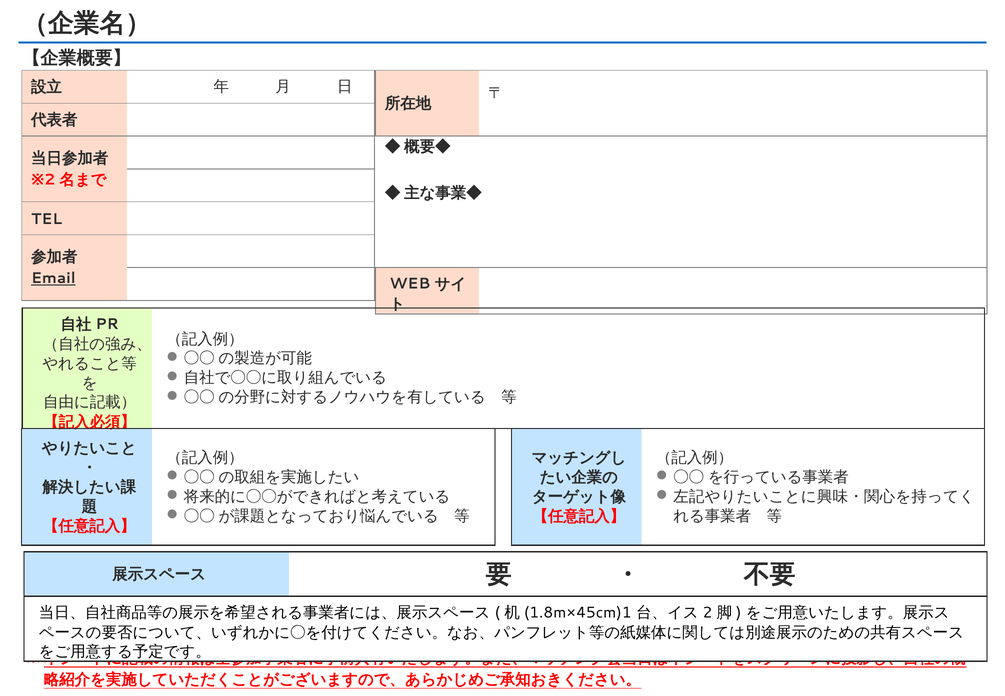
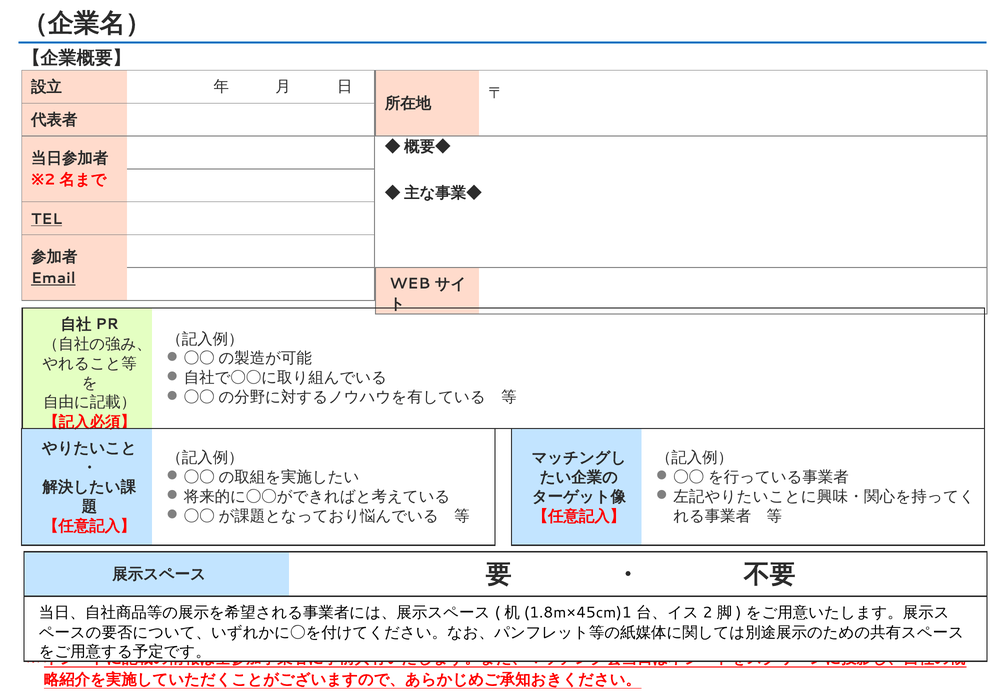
TEL underline: none -> present
